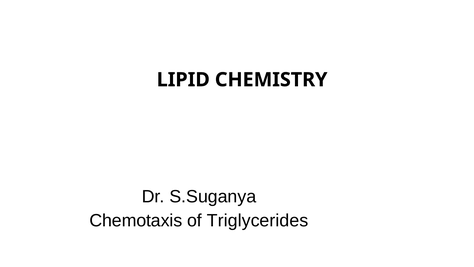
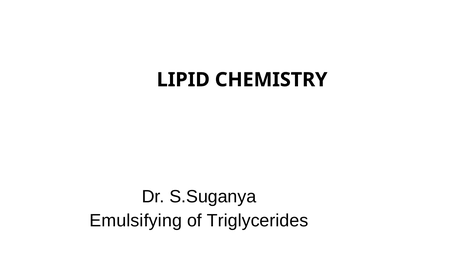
Chemotaxis: Chemotaxis -> Emulsifying
